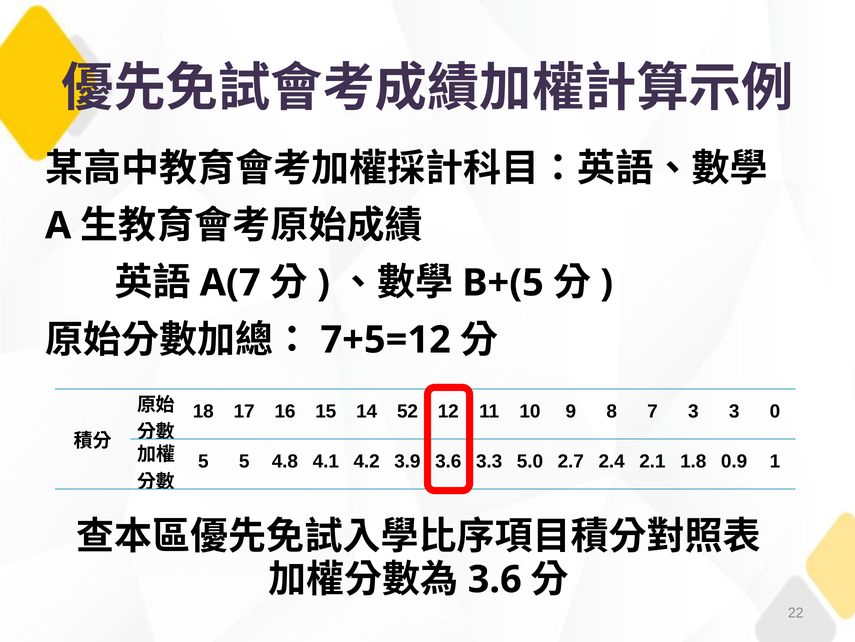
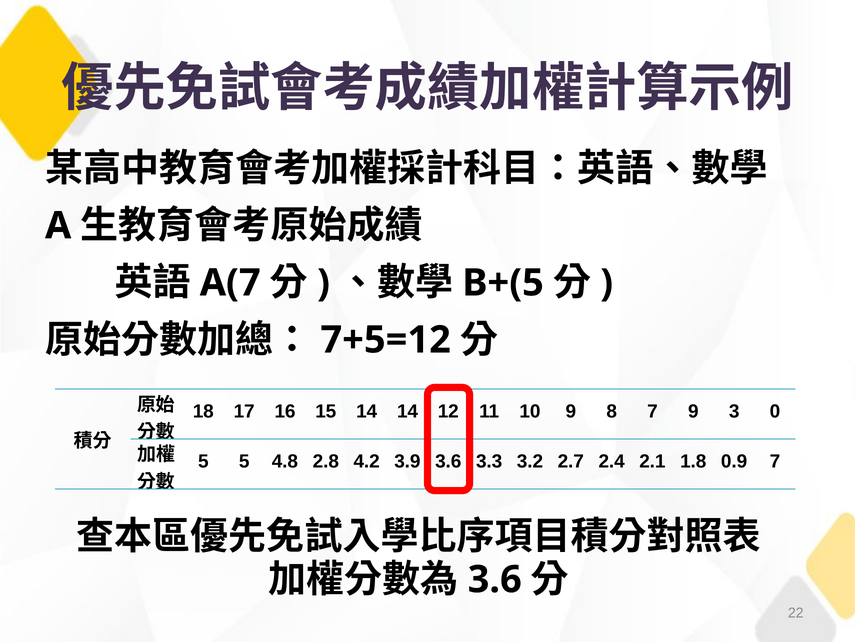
14 52: 52 -> 14
7 3: 3 -> 9
4.1: 4.1 -> 2.8
5.0: 5.0 -> 3.2
0.9 1: 1 -> 7
